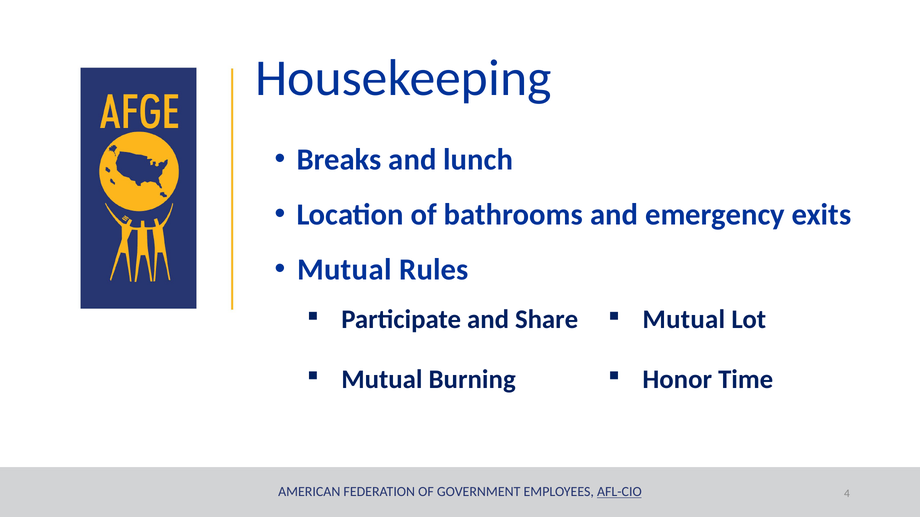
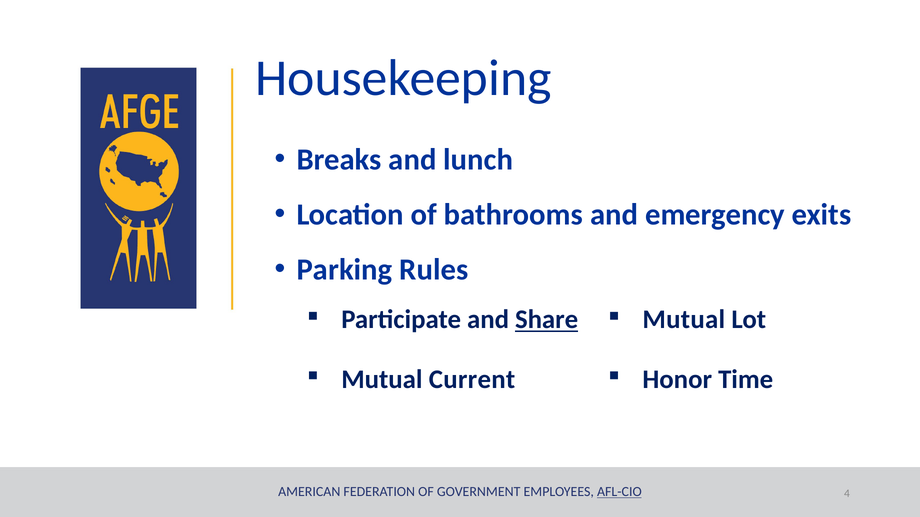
Mutual at (344, 270): Mutual -> Parking
Share underline: none -> present
Burning: Burning -> Current
